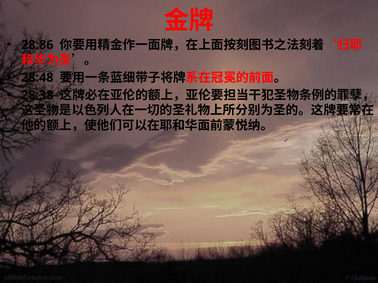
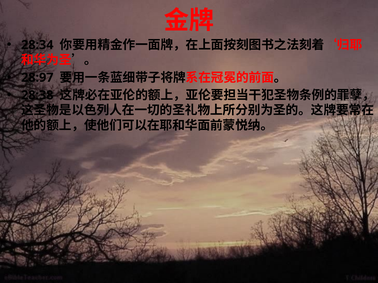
28:86: 28:86 -> 28:34
28:48: 28:48 -> 28:97
